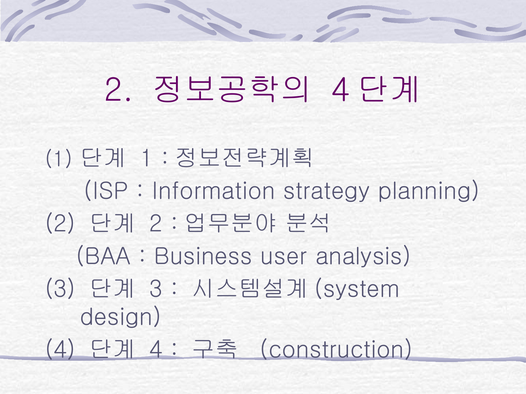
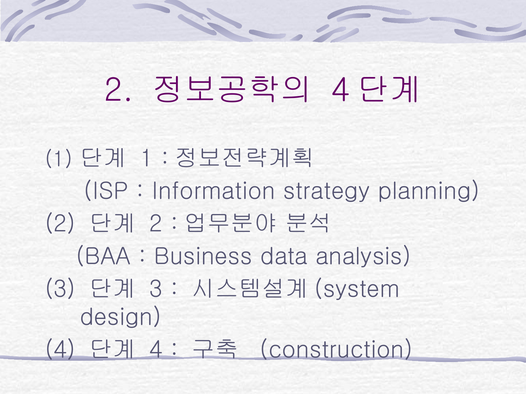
user: user -> data
